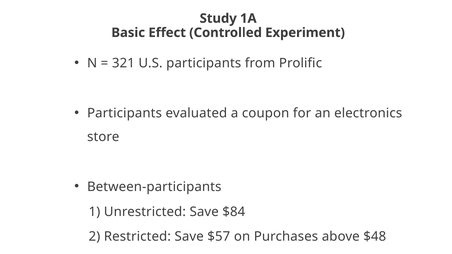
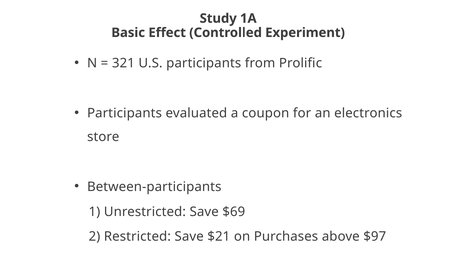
$84: $84 -> $69
$57: $57 -> $21
$48: $48 -> $97
